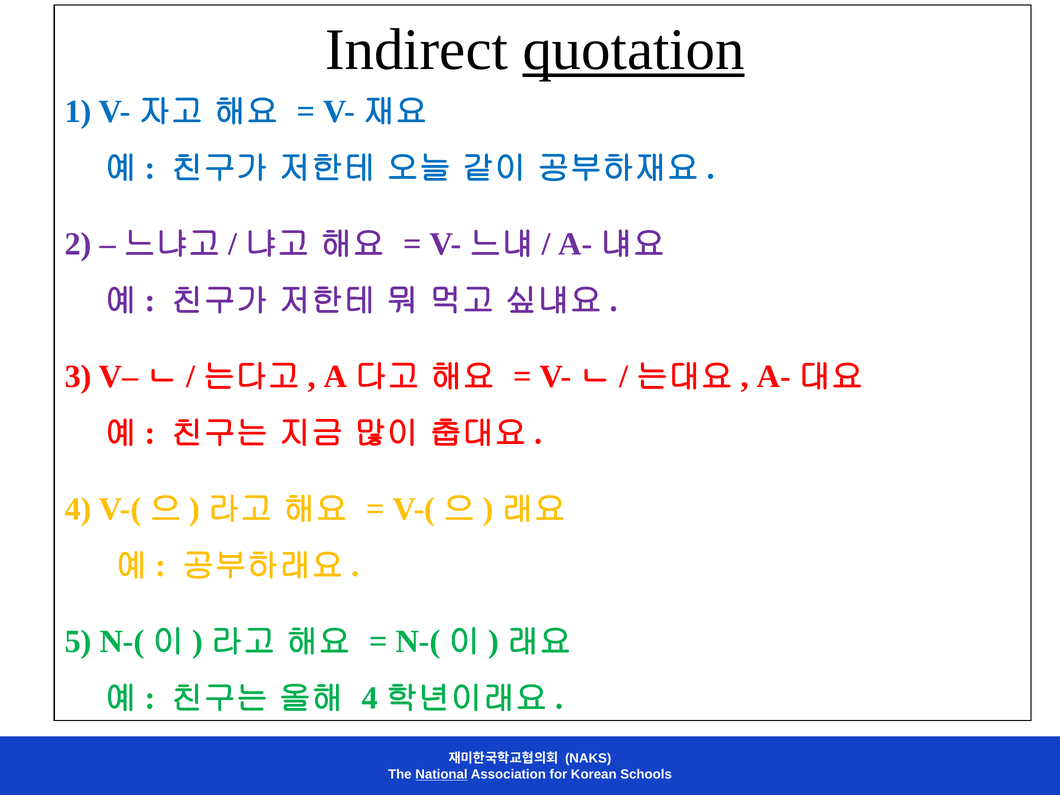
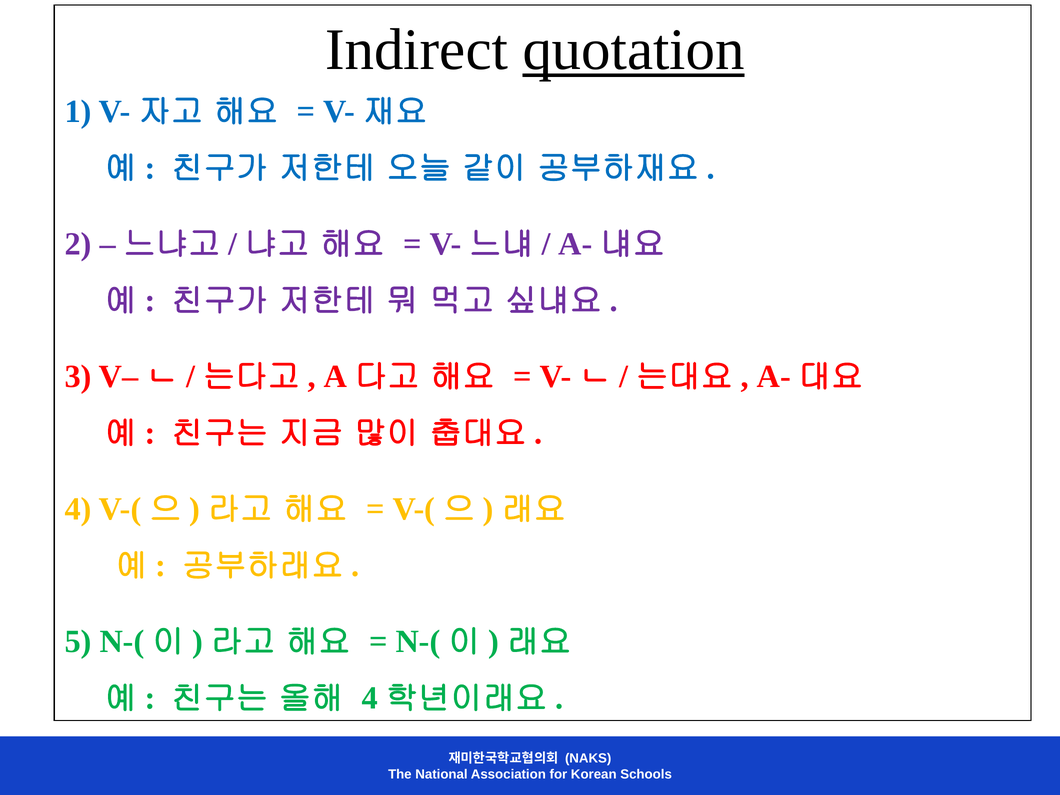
National underline: present -> none
